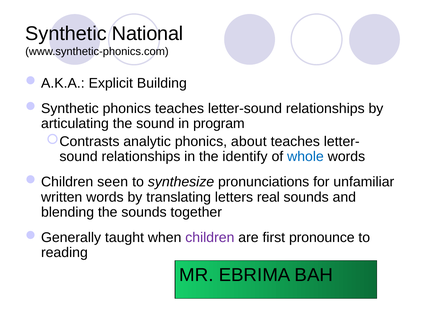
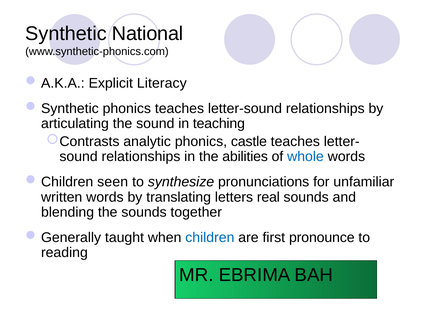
Building: Building -> Literacy
program: program -> teaching
about: about -> castle
identify: identify -> abilities
children colour: purple -> blue
